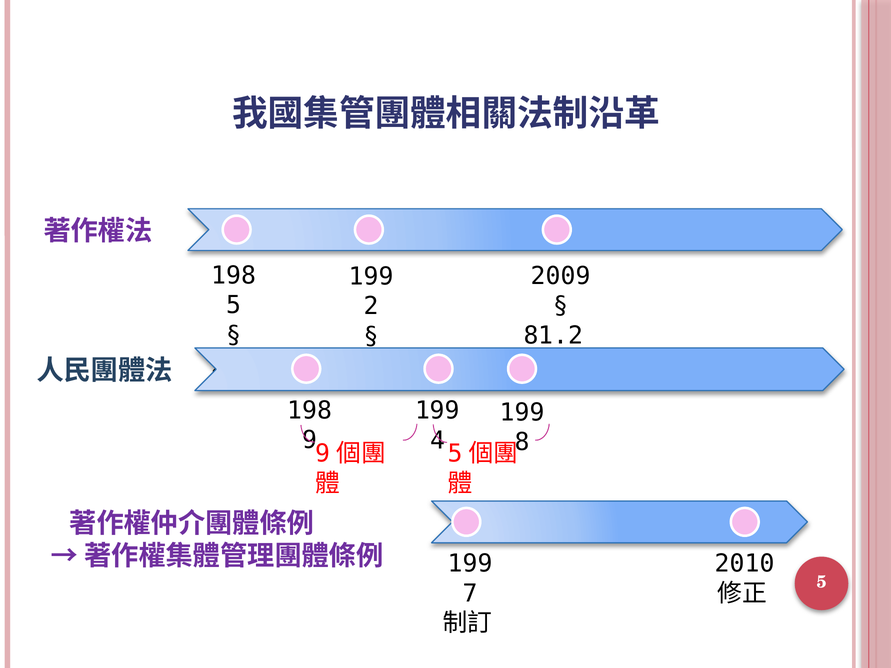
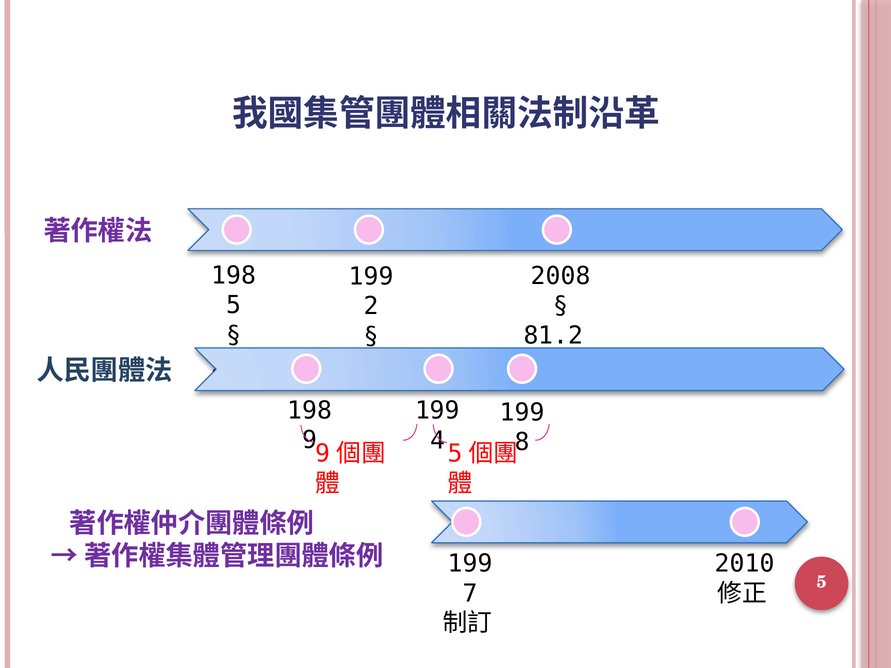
2009: 2009 -> 2008
